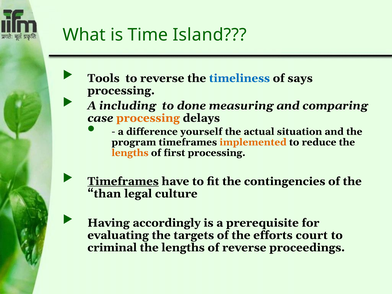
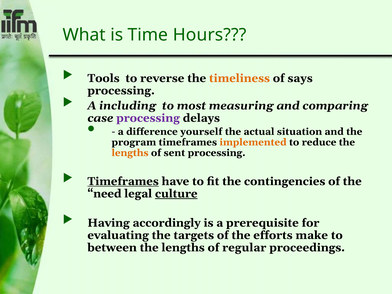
Island: Island -> Hours
timeliness colour: blue -> orange
done: done -> most
processing at (148, 118) colour: orange -> purple
first: first -> sent
than: than -> need
culture underline: none -> present
court: court -> make
criminal: criminal -> between
of reverse: reverse -> regular
